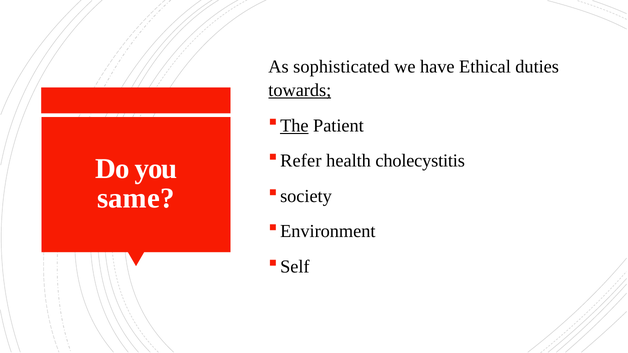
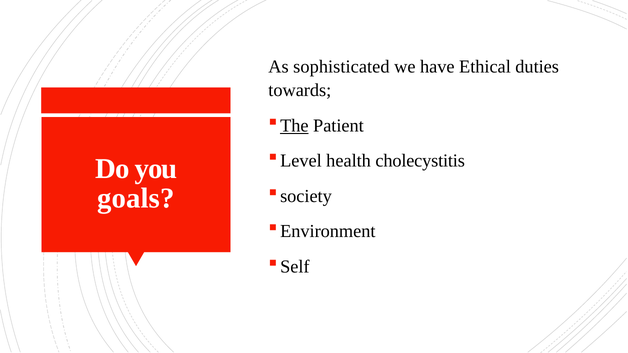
towards underline: present -> none
Refer: Refer -> Level
same: same -> goals
